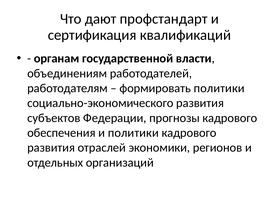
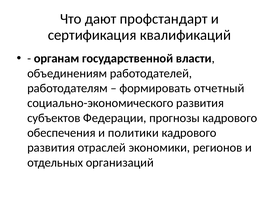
формировать политики: политики -> отчетный
